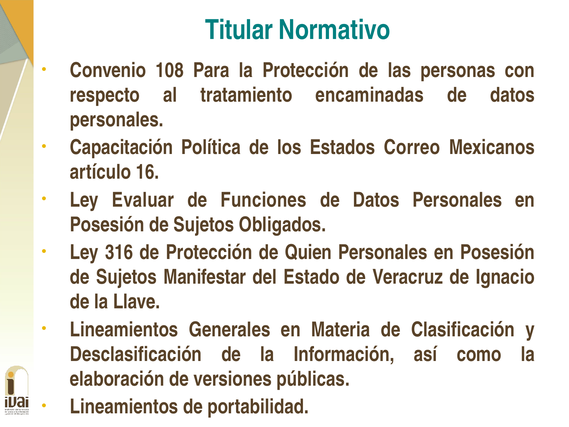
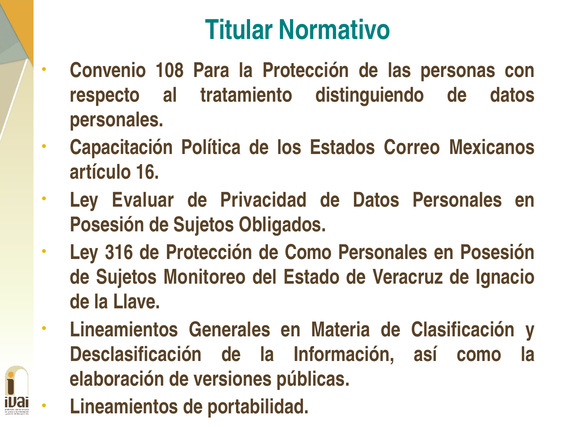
encaminadas: encaminadas -> distinguiendo
Funciones: Funciones -> Privacidad
de Quien: Quien -> Como
Manifestar: Manifestar -> Monitoreo
